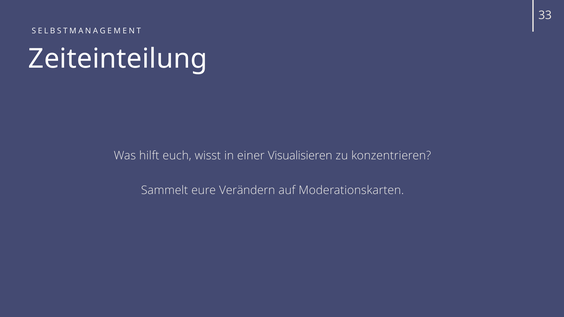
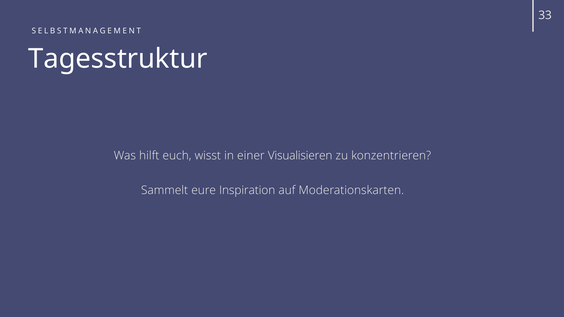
Zeiteinteilung: Zeiteinteilung -> Tagesstruktur
Verändern: Verändern -> Inspiration
